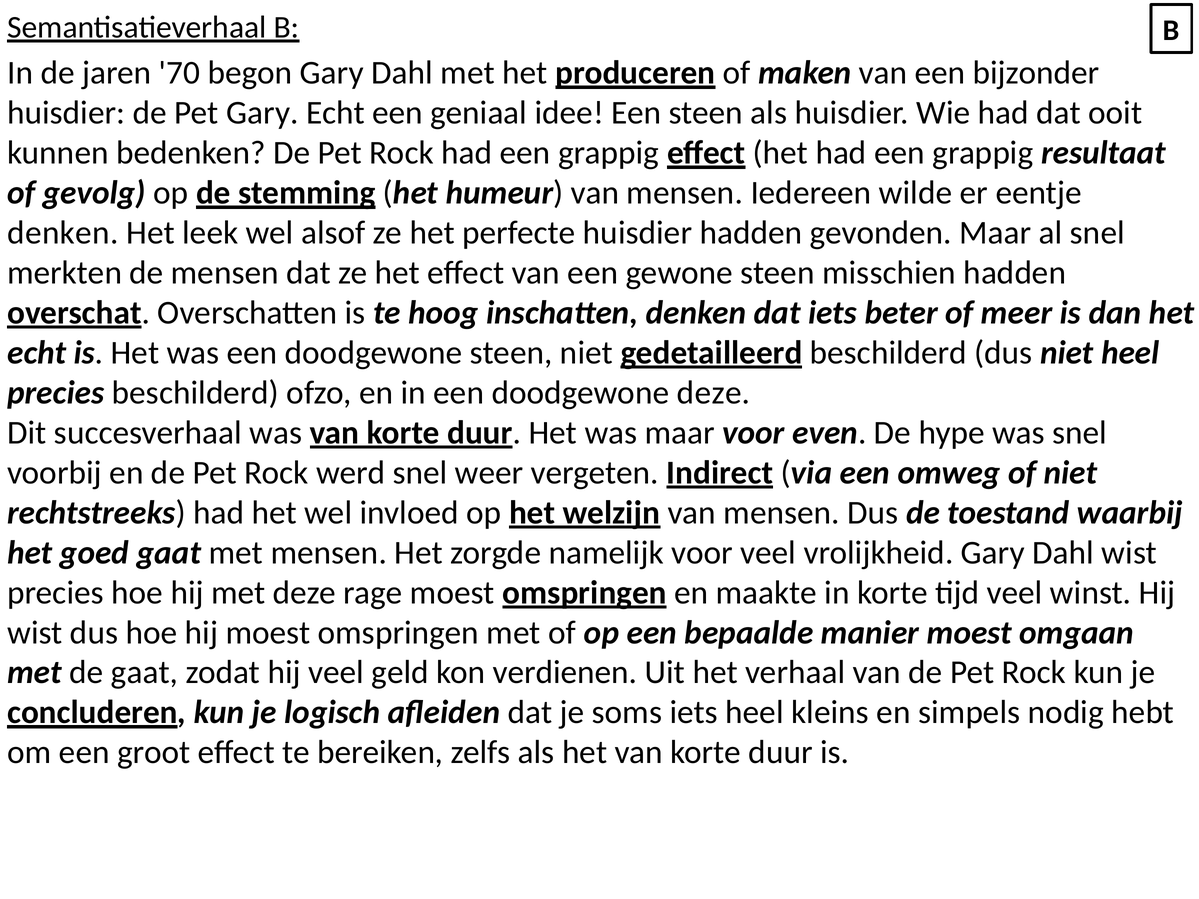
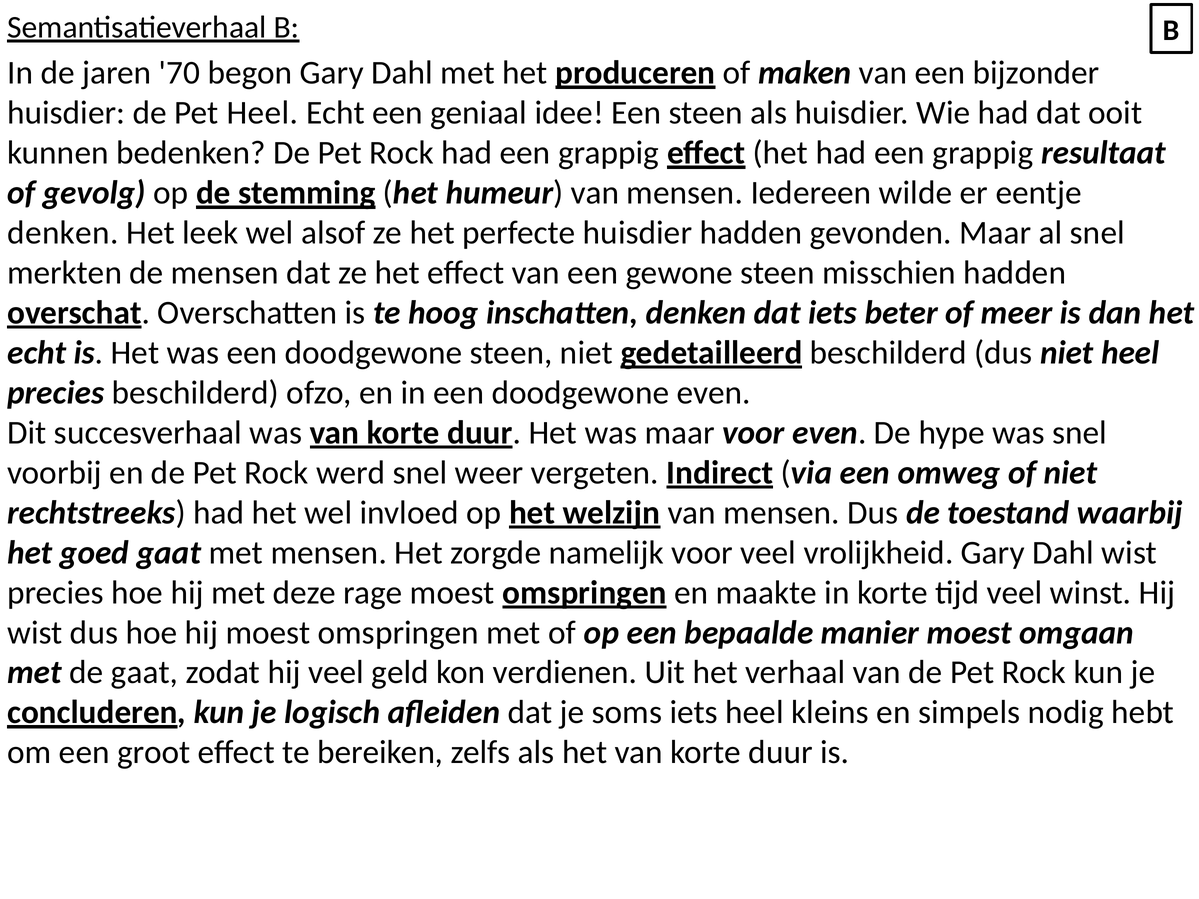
Pet Gary: Gary -> Heel
doodgewone deze: deze -> even
